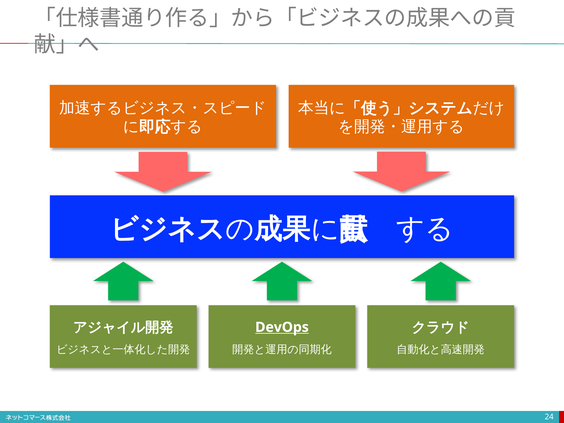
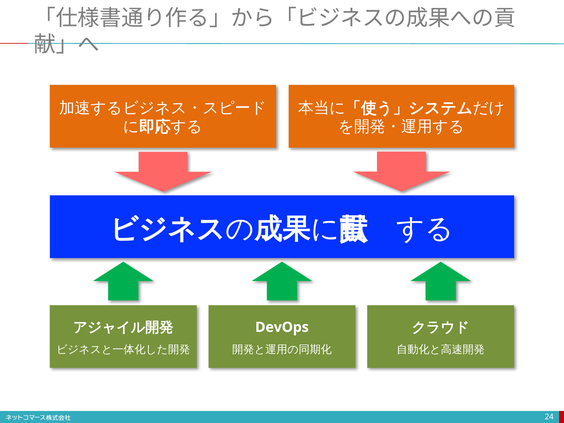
DevOps underline: present -> none
